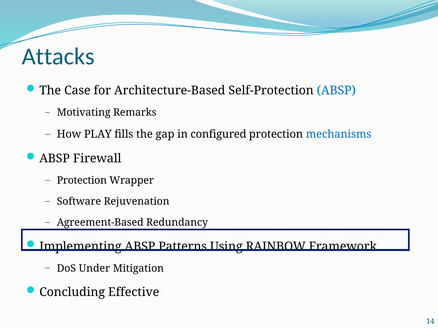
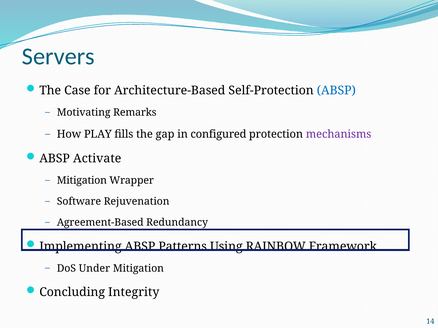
Attacks: Attacks -> Servers
mechanisms colour: blue -> purple
Firewall: Firewall -> Activate
Protection at (82, 181): Protection -> Mitigation
Effective: Effective -> Integrity
